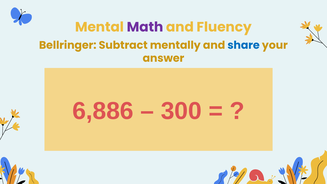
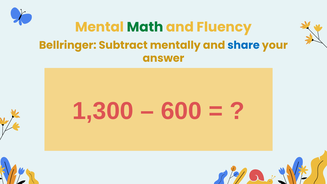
Math colour: purple -> green
6,886: 6,886 -> 1,300
300: 300 -> 600
